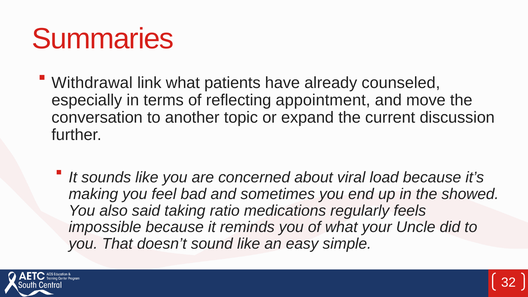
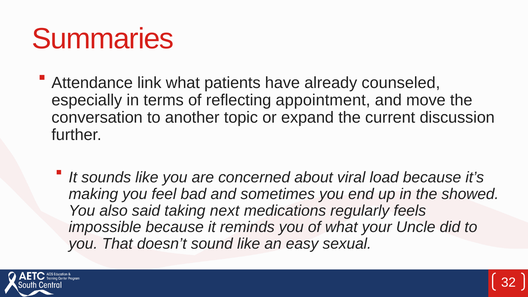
Withdrawal: Withdrawal -> Attendance
ratio: ratio -> next
simple: simple -> sexual
